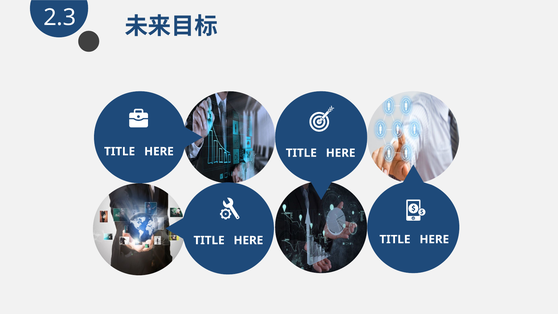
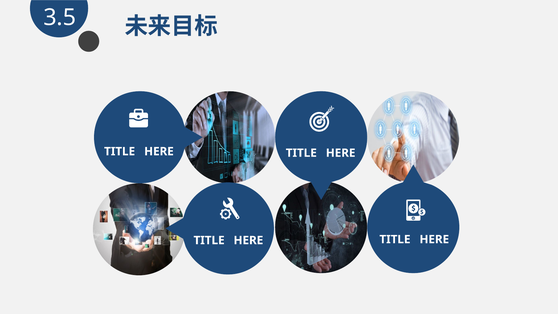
2.3: 2.3 -> 3.5
